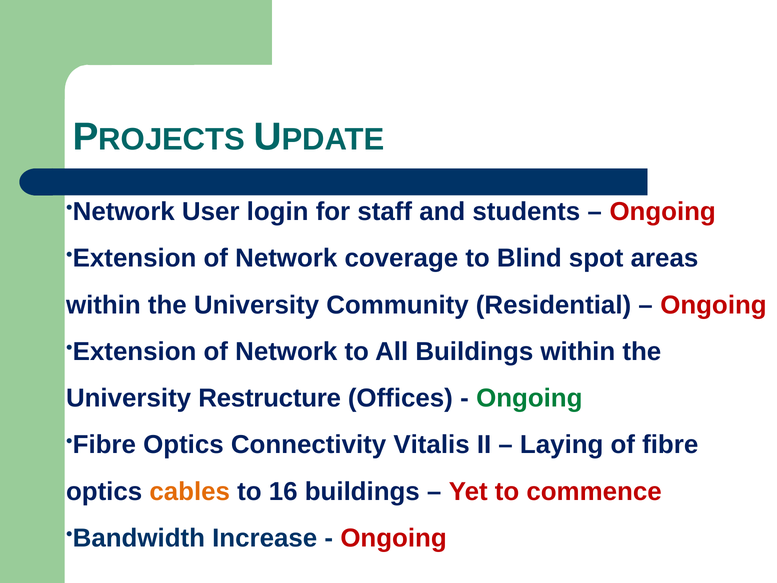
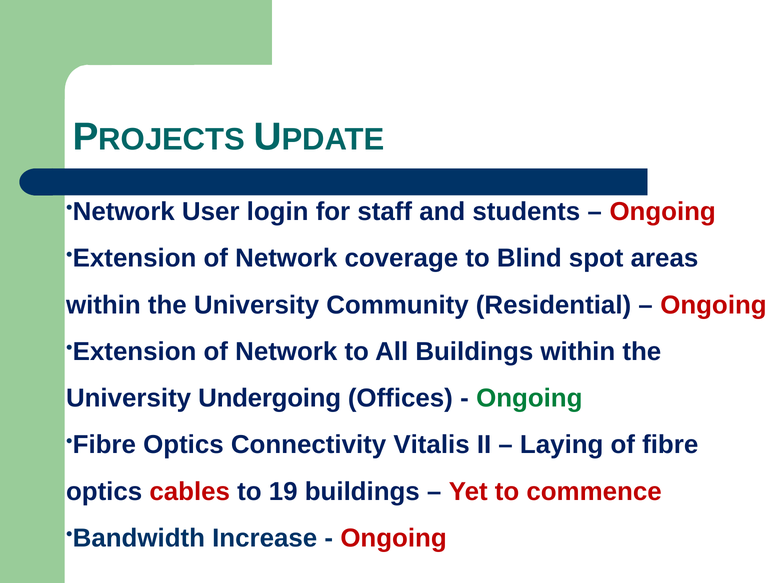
Restructure: Restructure -> Undergoing
cables colour: orange -> red
16: 16 -> 19
